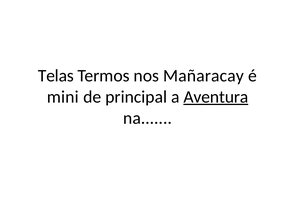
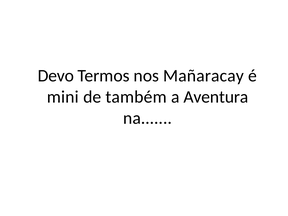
Telas: Telas -> Devo
principal: principal -> também
Aventura underline: present -> none
